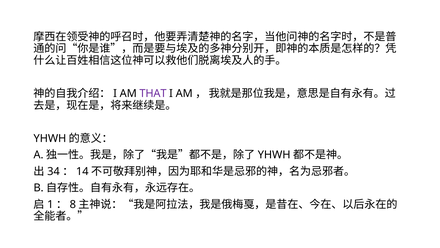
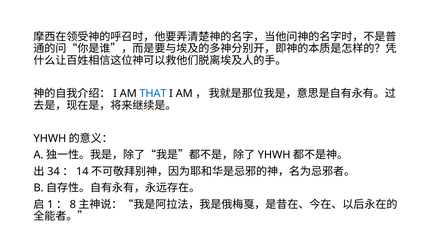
THAT colour: purple -> blue
